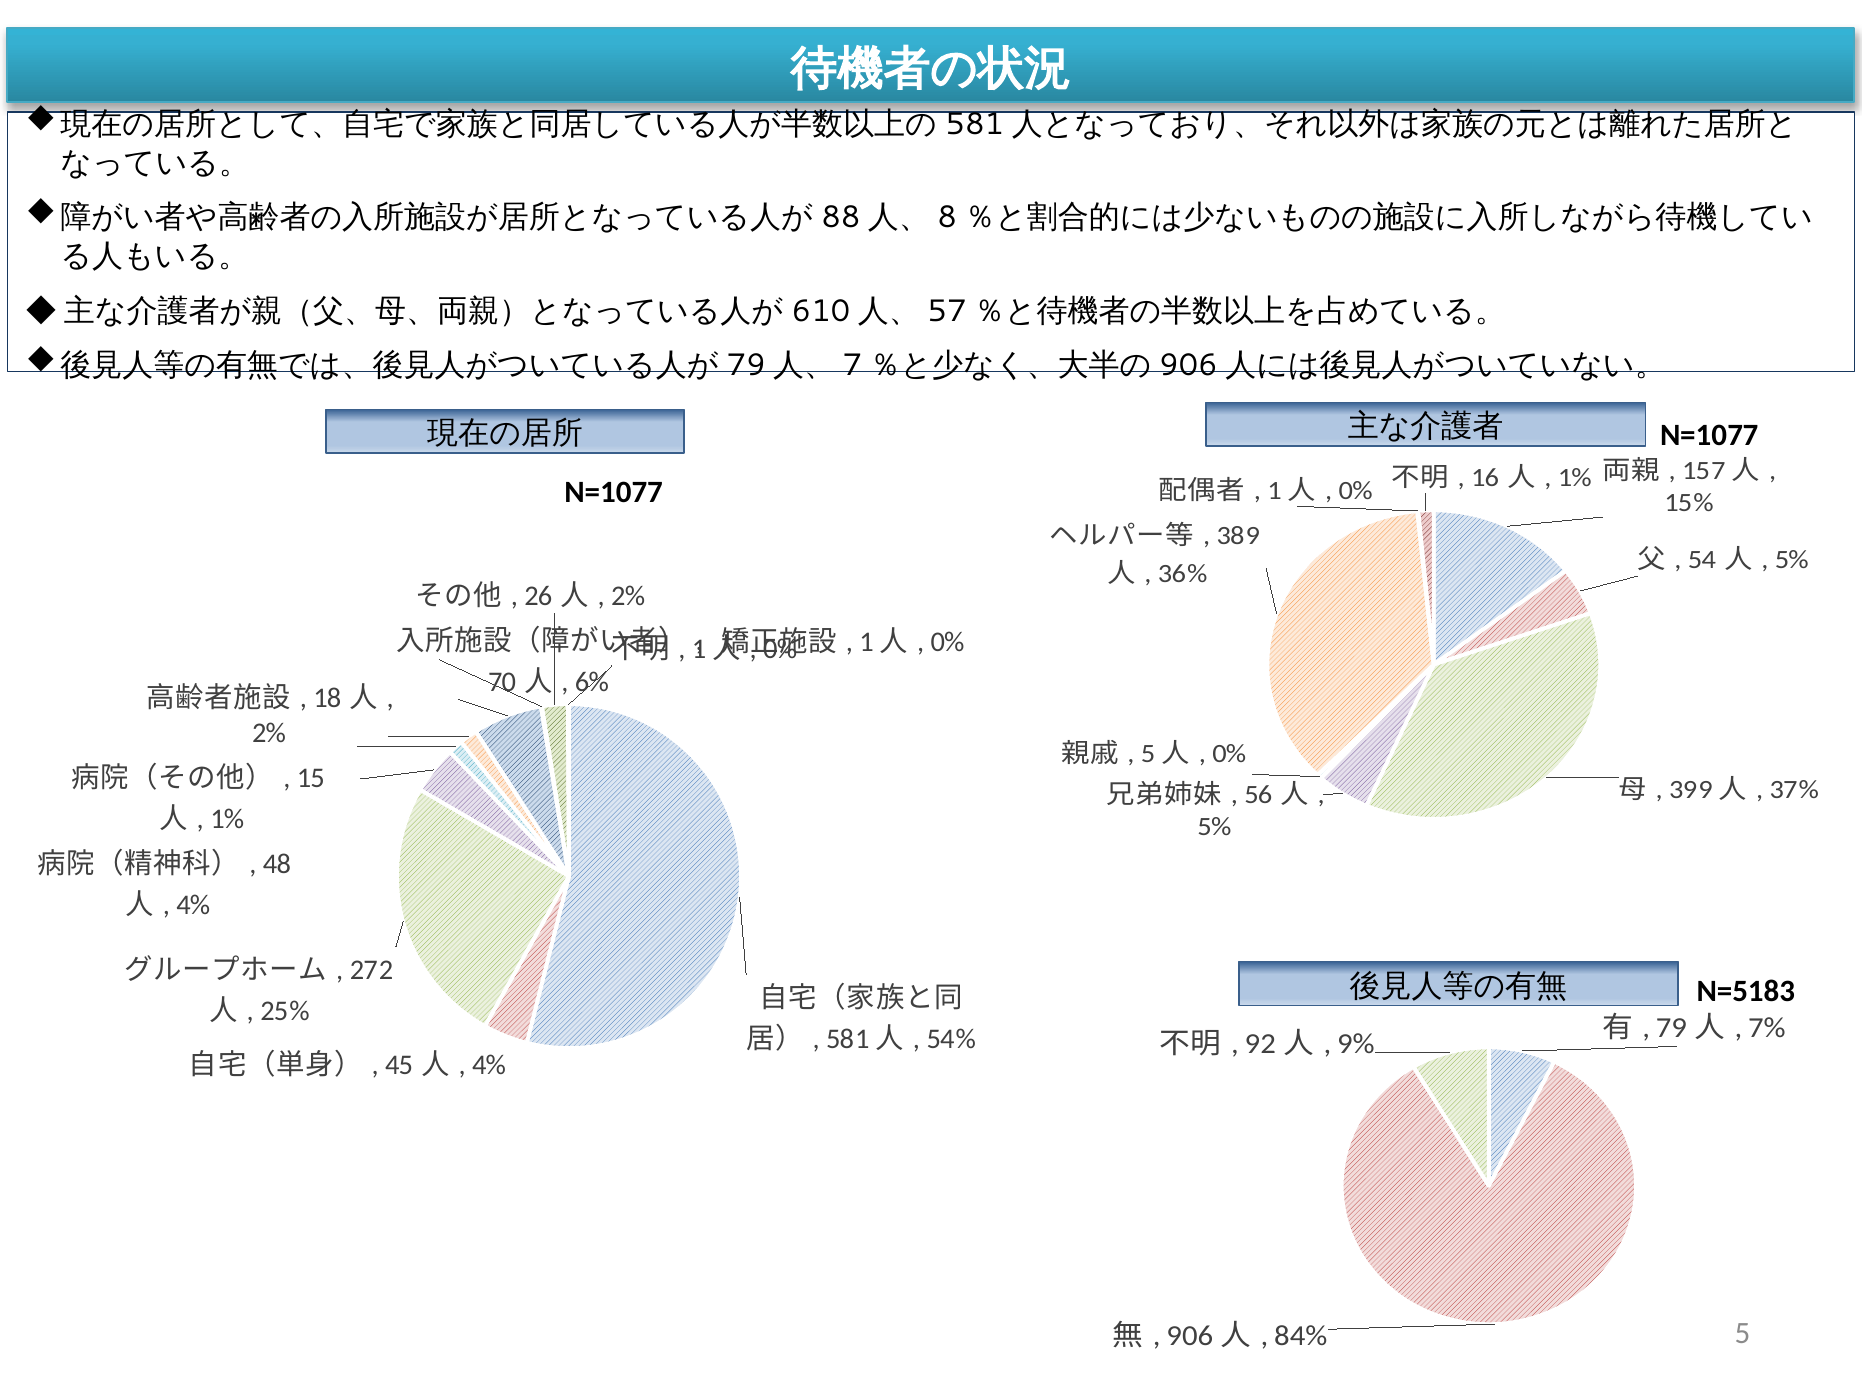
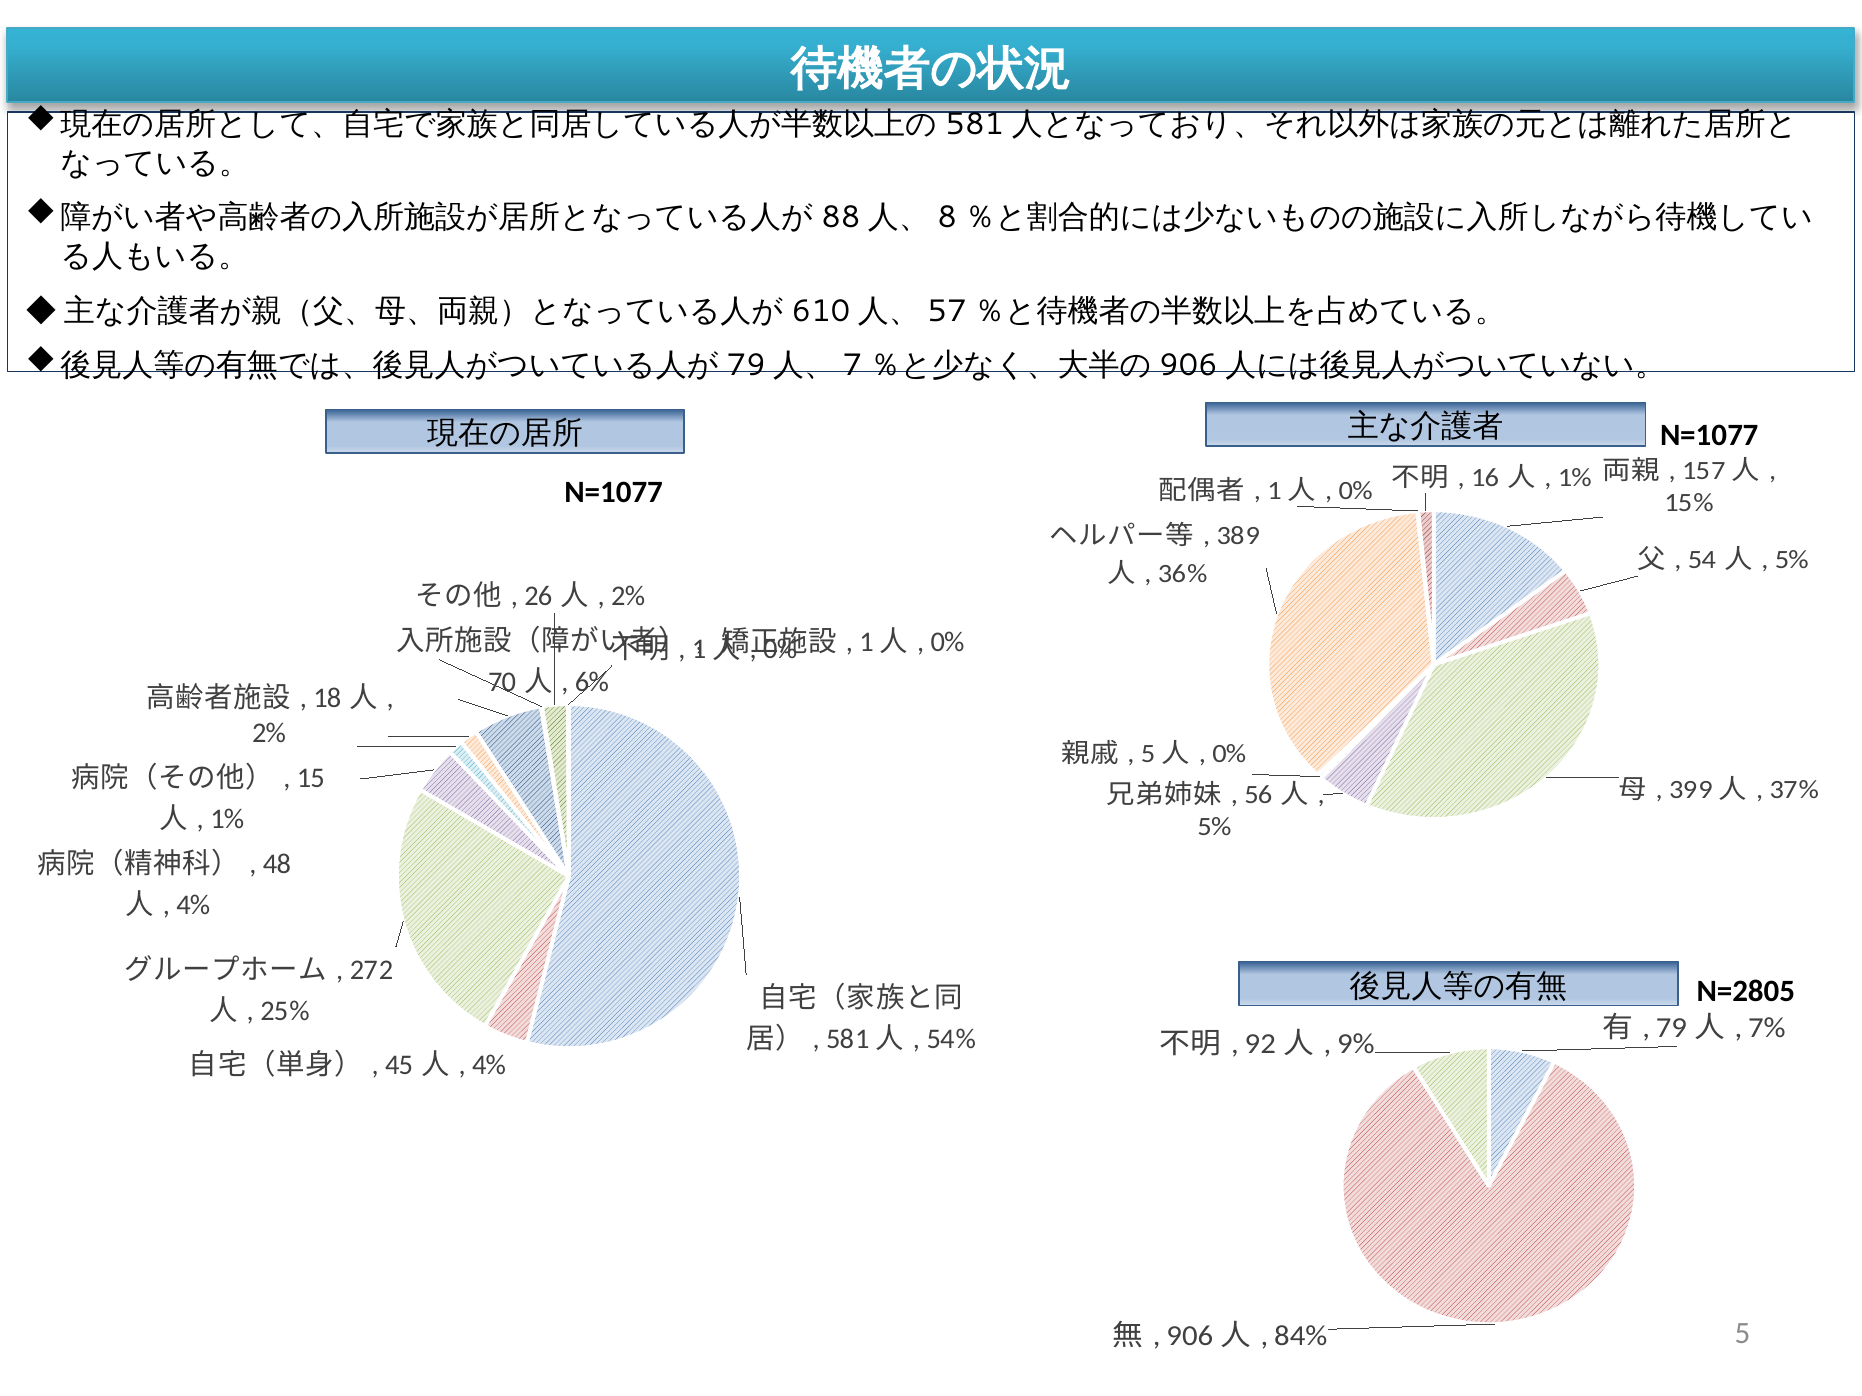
N=5183: N=5183 -> N=2805
